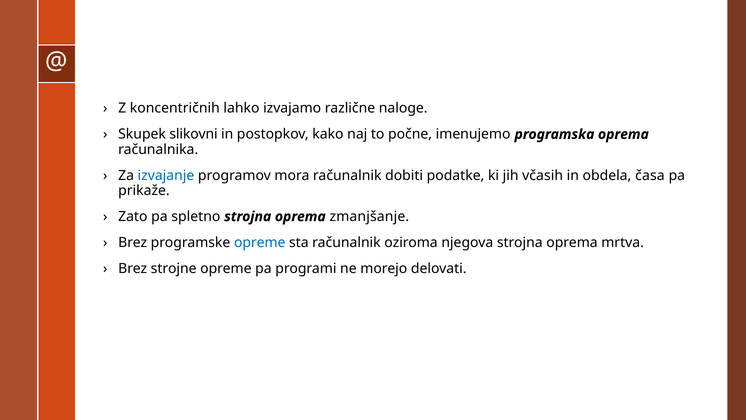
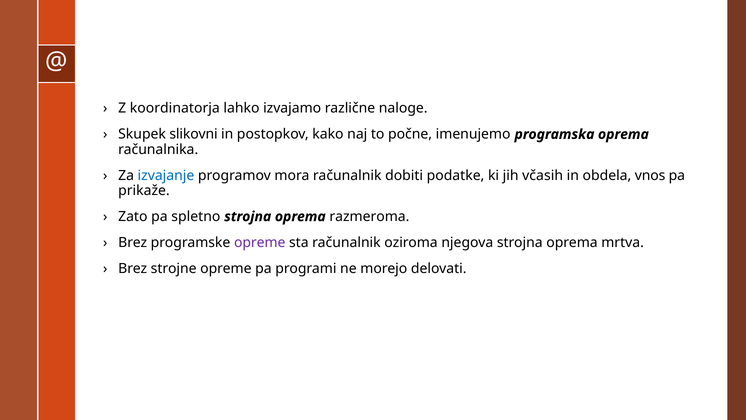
koncentričnih: koncentričnih -> koordinatorja
časa: časa -> vnos
zmanjšanje: zmanjšanje -> razmeroma
opreme at (260, 242) colour: blue -> purple
